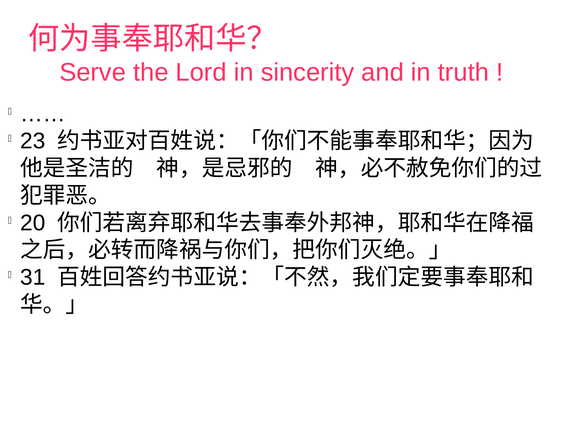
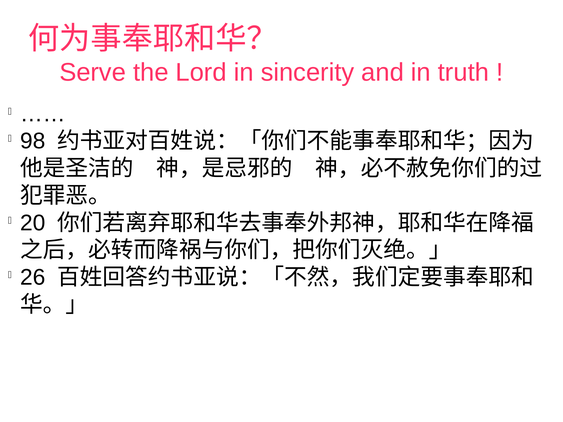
23: 23 -> 98
31: 31 -> 26
